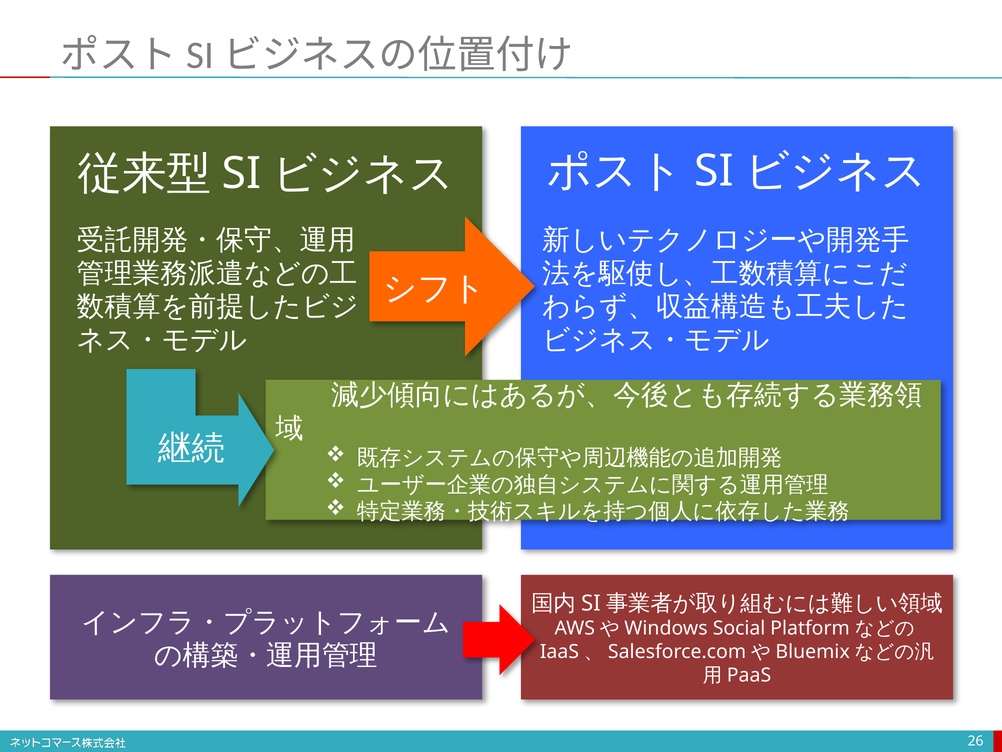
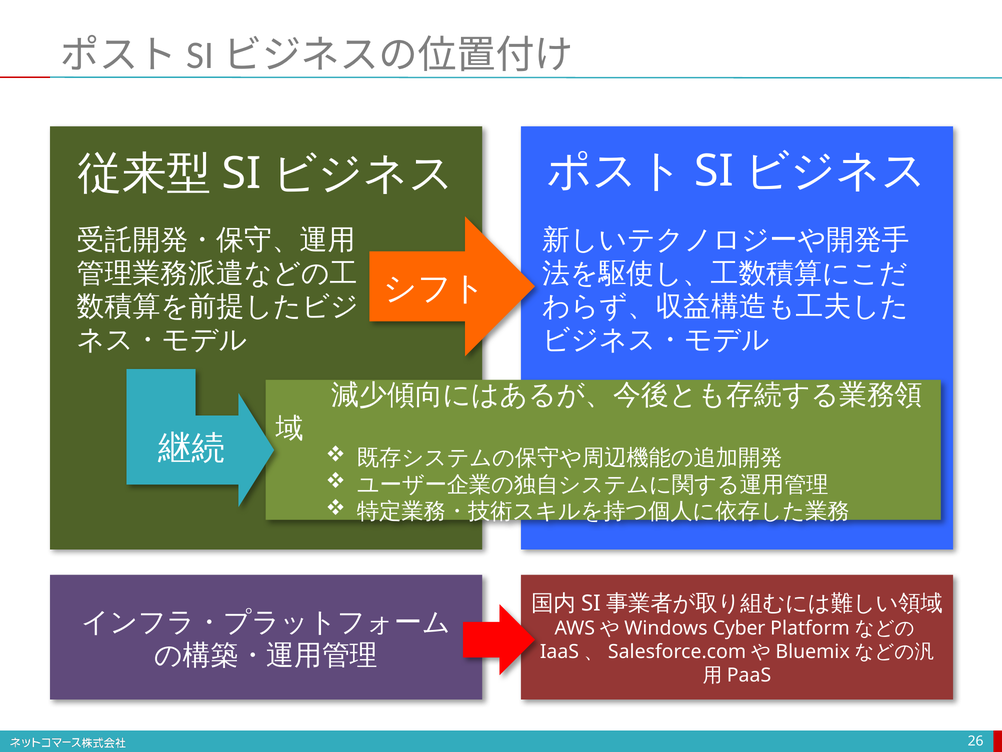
Social: Social -> Cyber
